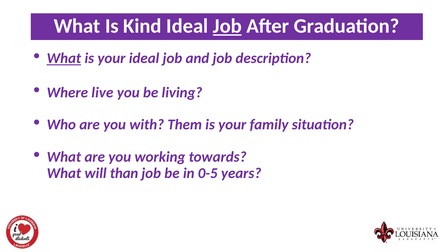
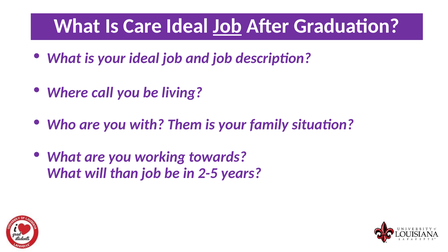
Kind: Kind -> Care
What at (64, 58) underline: present -> none
live: live -> call
0-5: 0-5 -> 2-5
